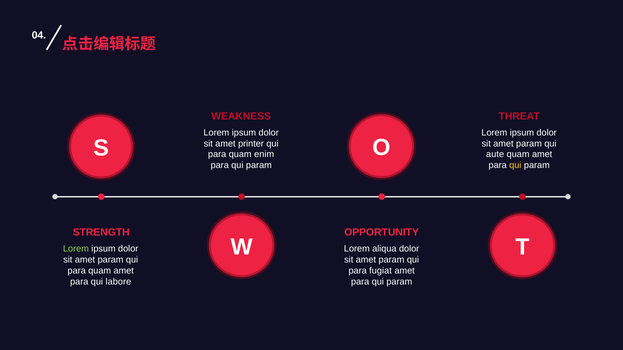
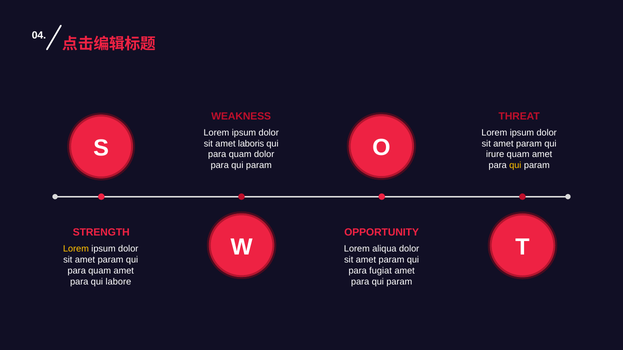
printer: printer -> laboris
quam enim: enim -> dolor
aute: aute -> irure
Lorem at (76, 249) colour: light green -> yellow
